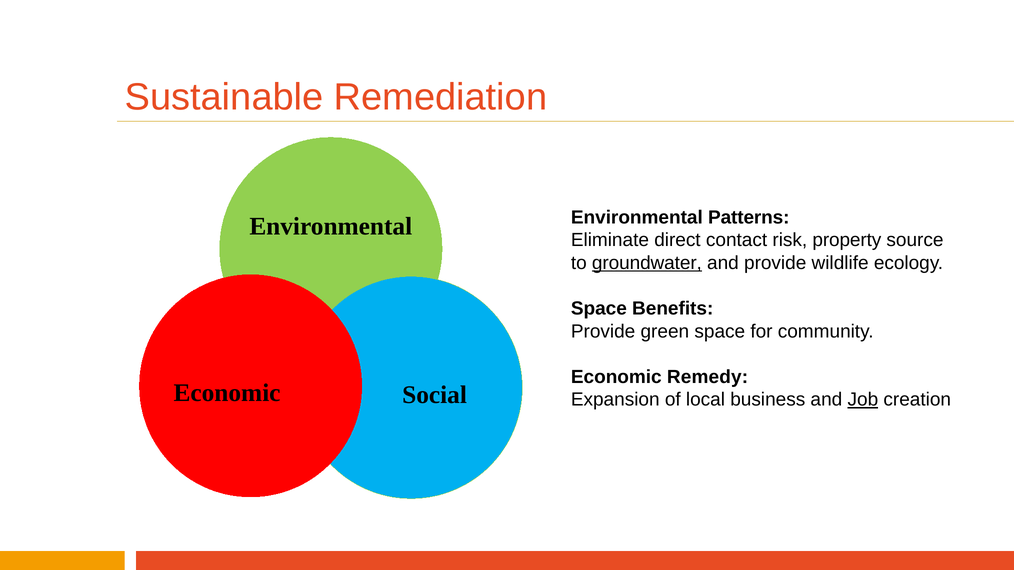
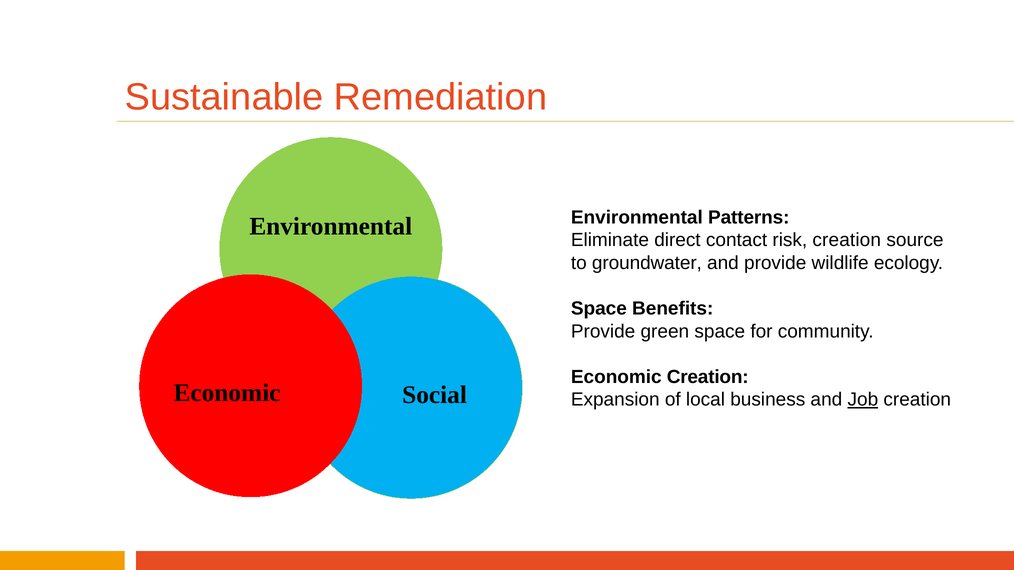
risk property: property -> creation
groundwater underline: present -> none
Economic Remedy: Remedy -> Creation
